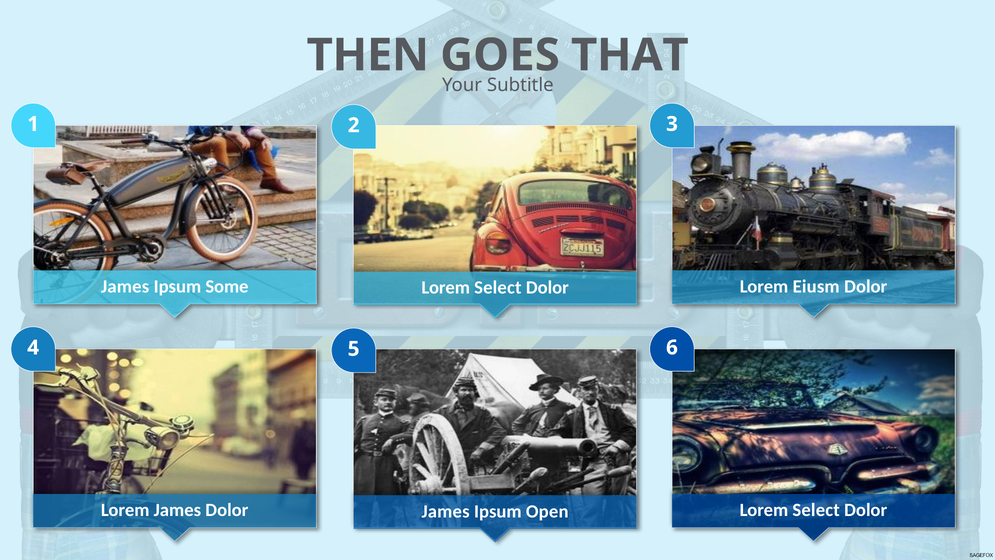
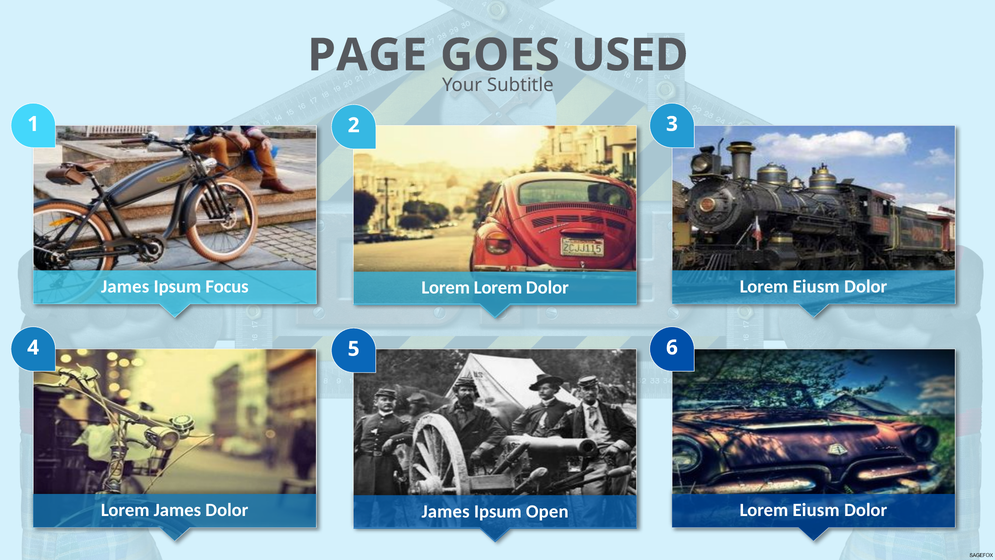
THEN: THEN -> PAGE
THAT: THAT -> USED
Some: Some -> Focus
Select at (498, 288): Select -> Lorem
Select at (816, 510): Select -> Eiusm
